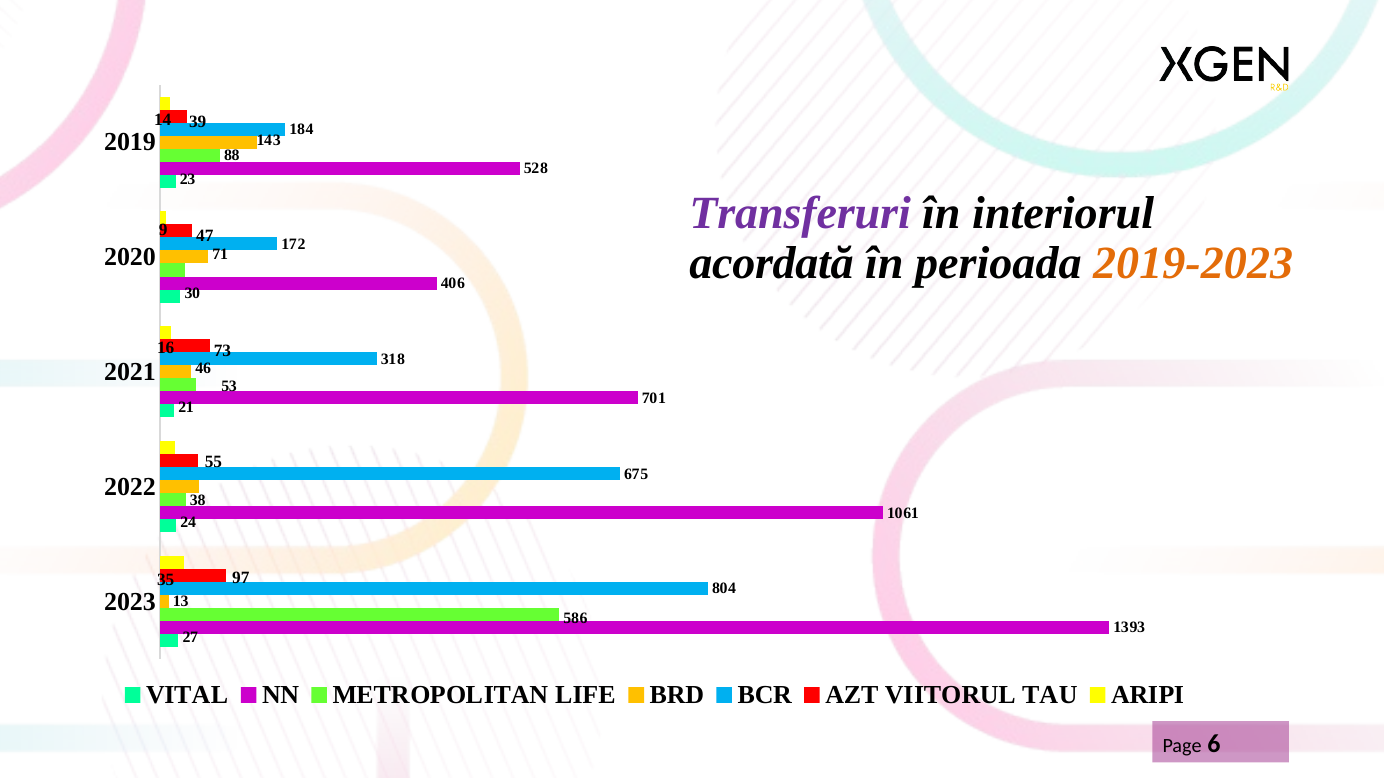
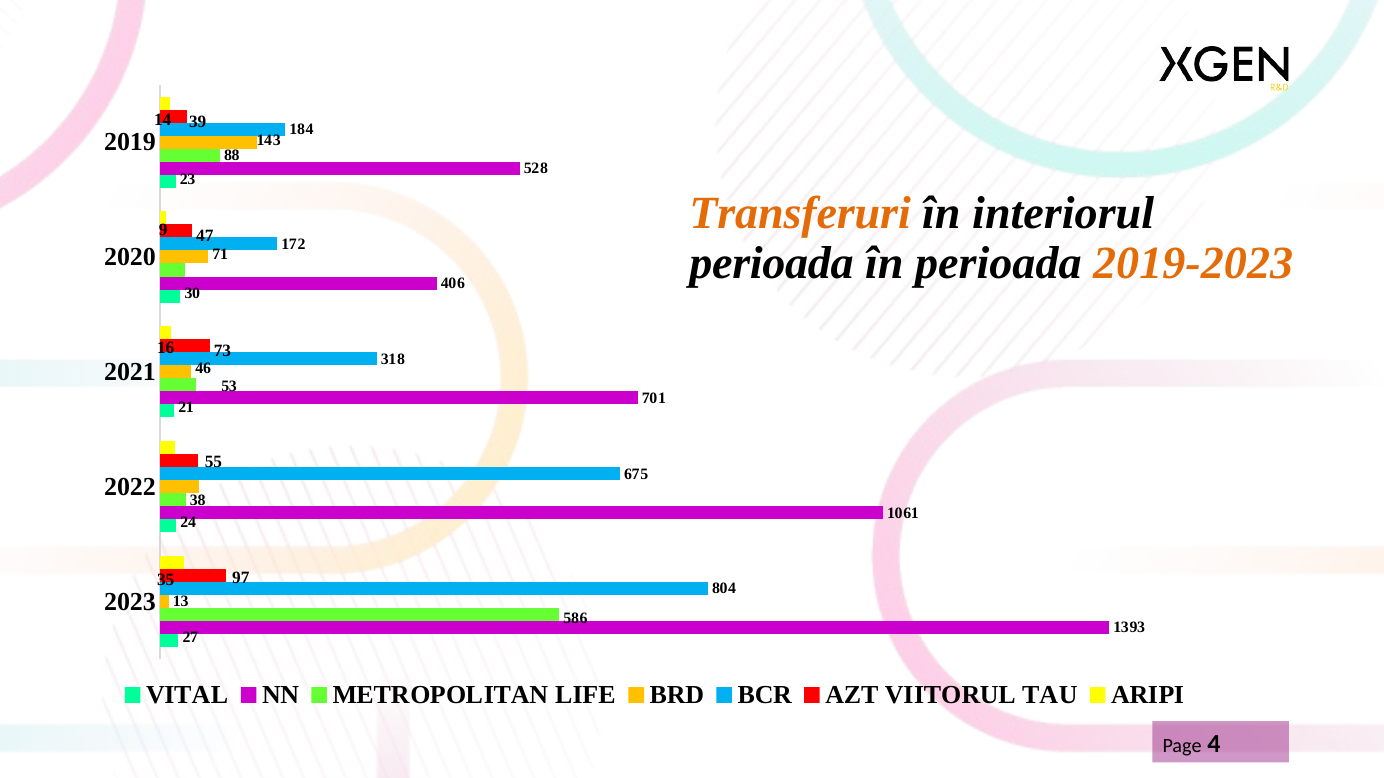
Transferuri colour: purple -> orange
acordată at (772, 263): acordată -> perioada
6: 6 -> 4
